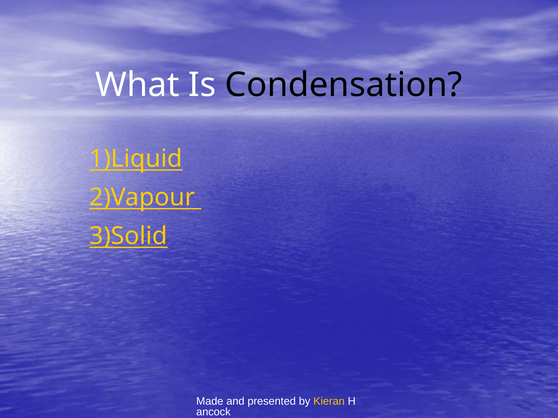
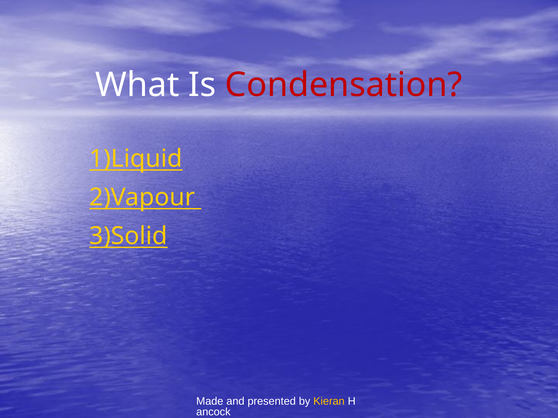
Condensation colour: black -> red
